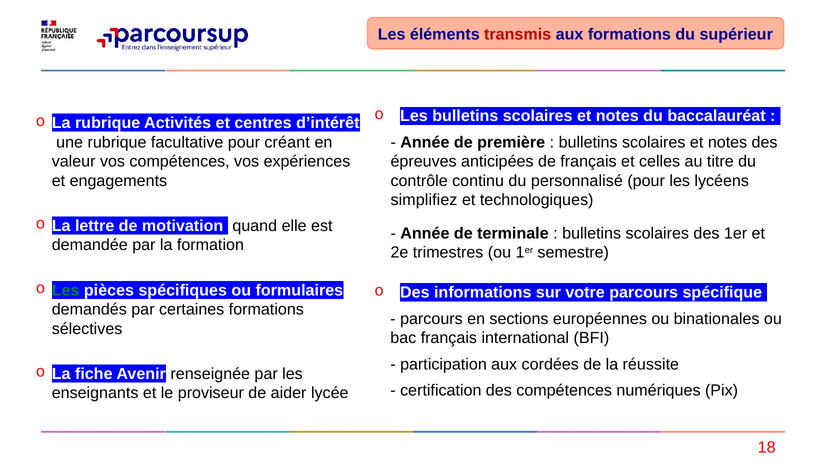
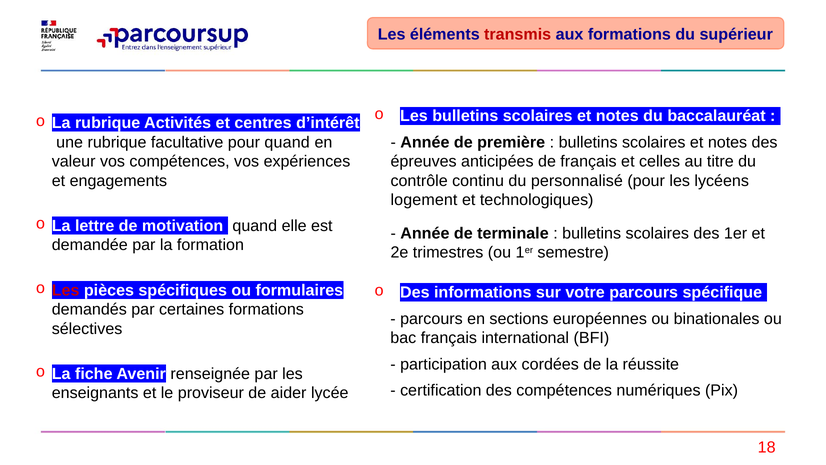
pour créant: créant -> quand
simplifiez: simplifiez -> logement
Les at (66, 290) colour: green -> red
